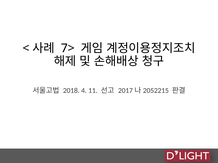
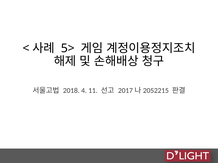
7>: 7> -> 5>
